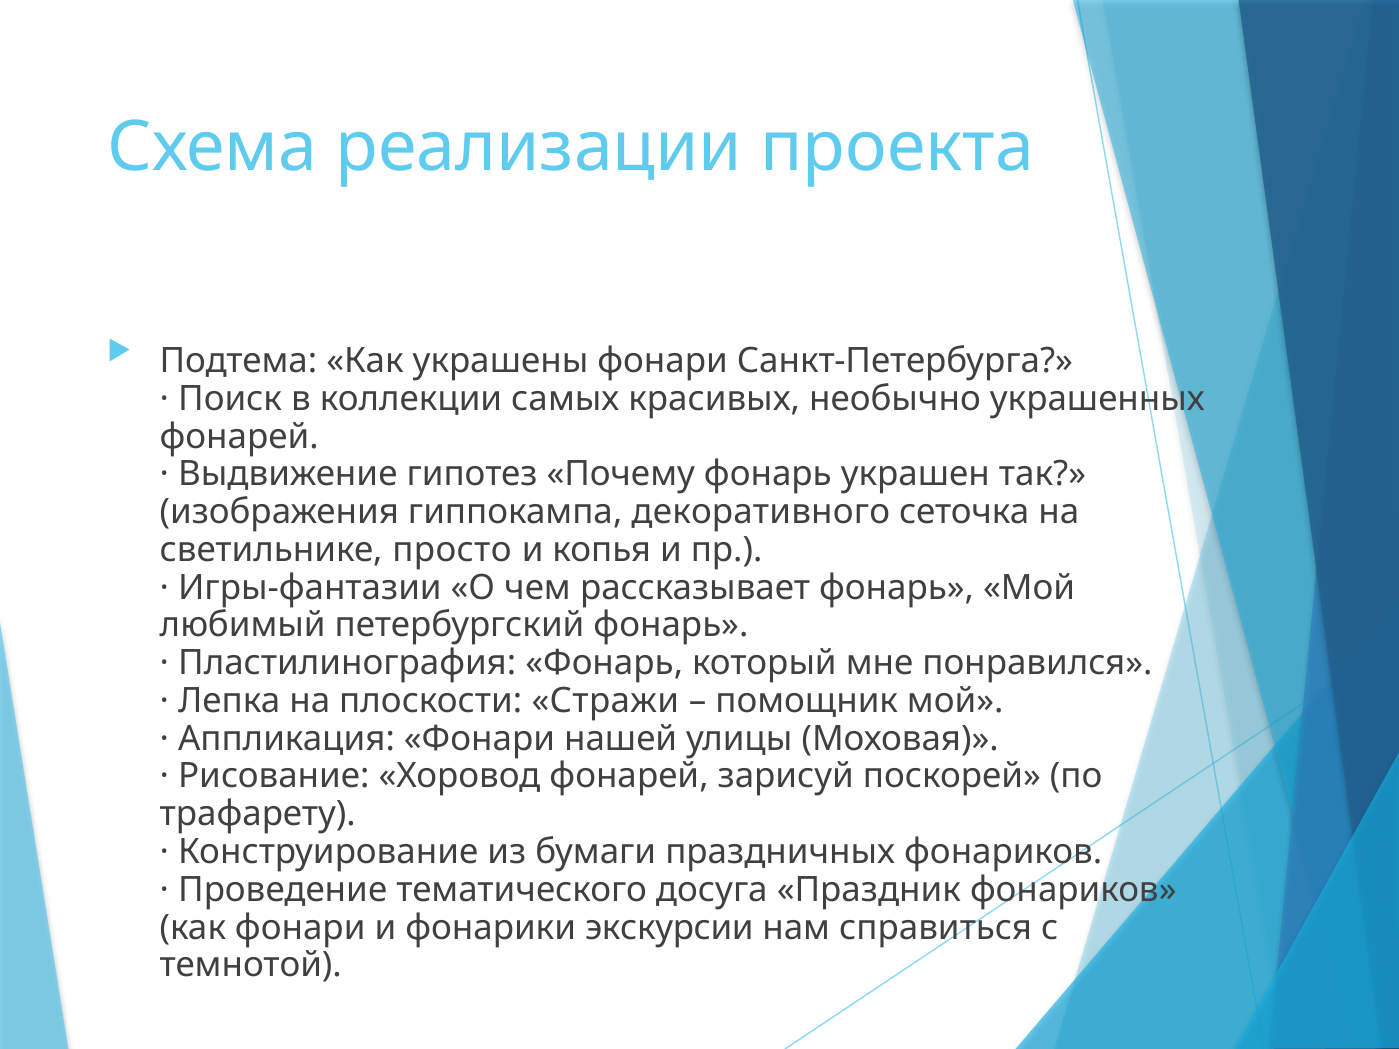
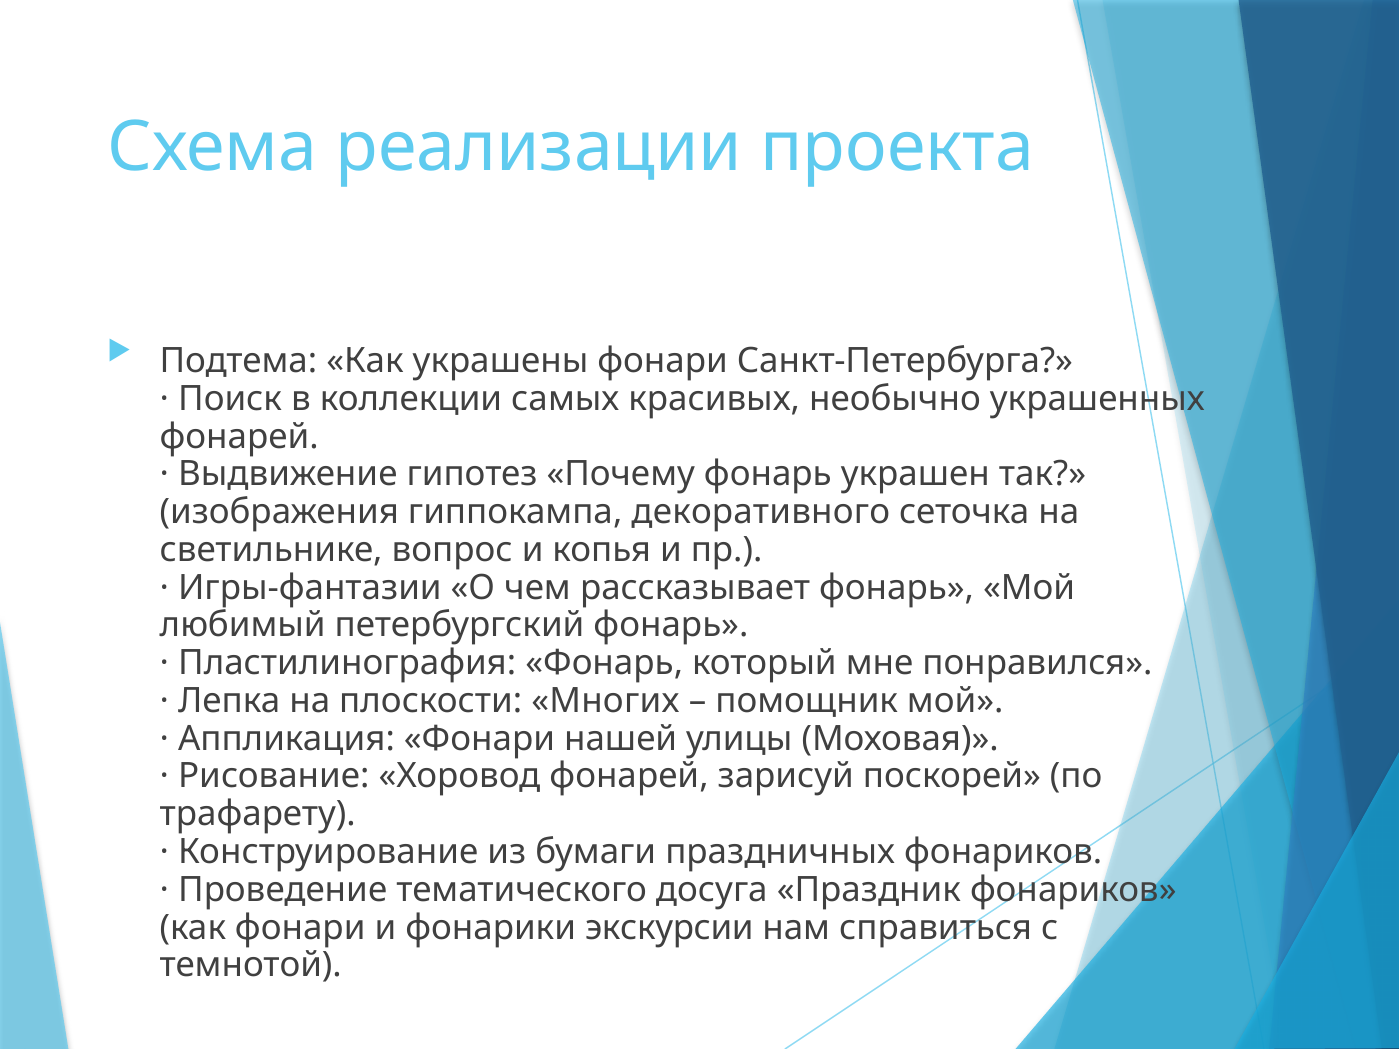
просто: просто -> вопрос
Стражи: Стражи -> Многих
